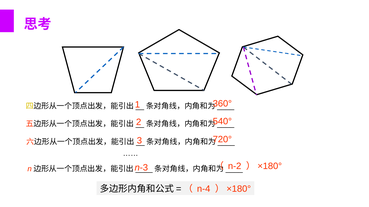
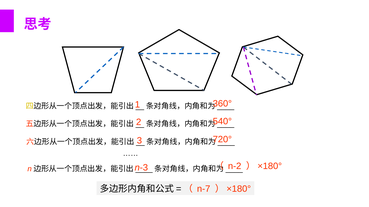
n-4: n-4 -> n-7
